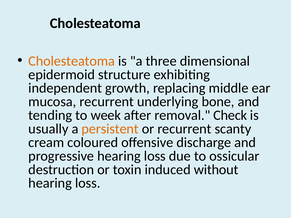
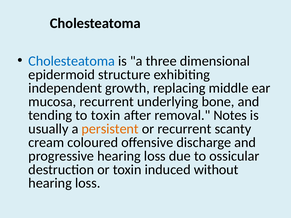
Cholesteatoma at (72, 61) colour: orange -> blue
to week: week -> toxin
Check: Check -> Notes
